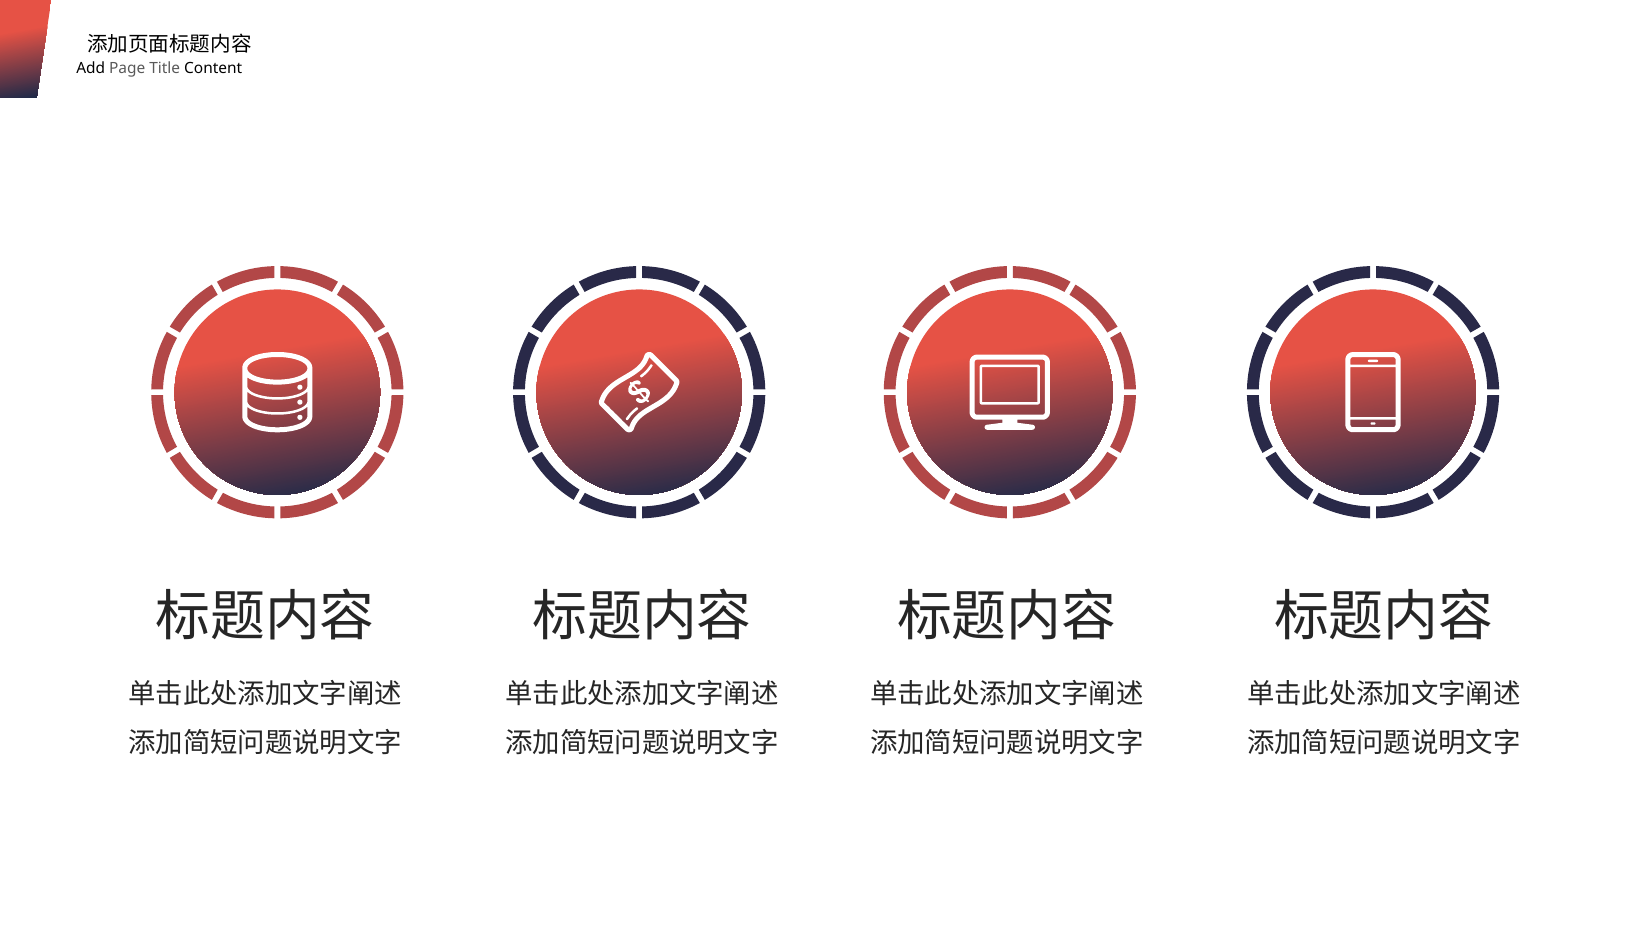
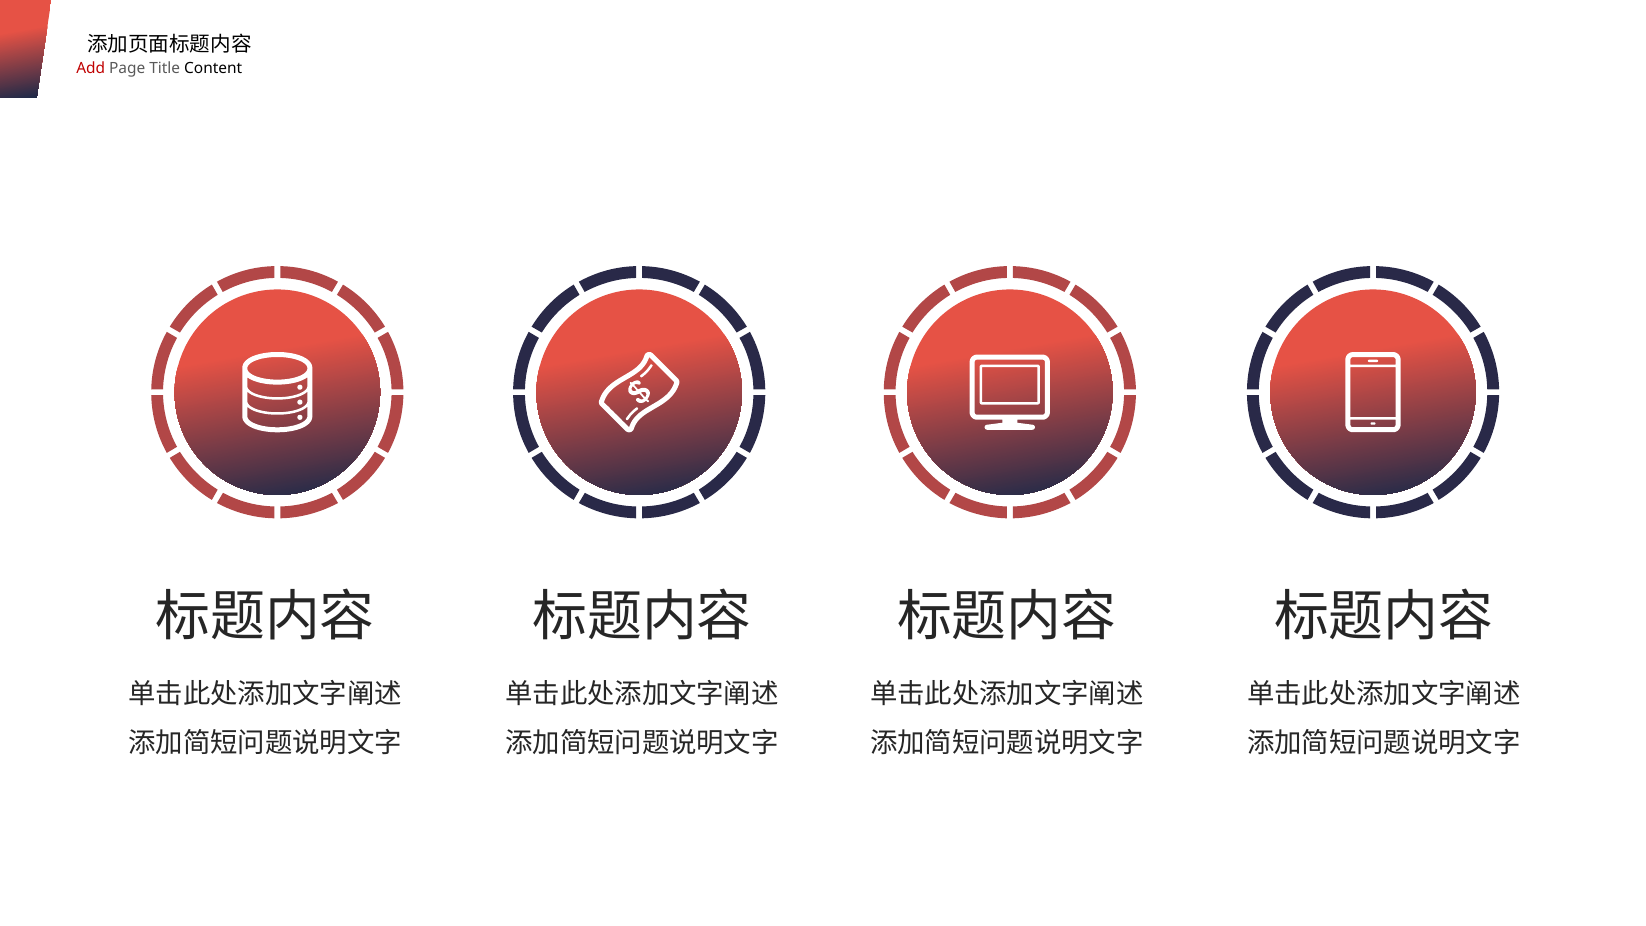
Add colour: black -> red
